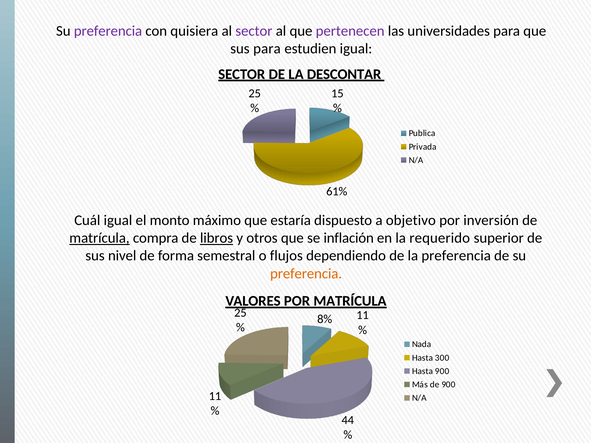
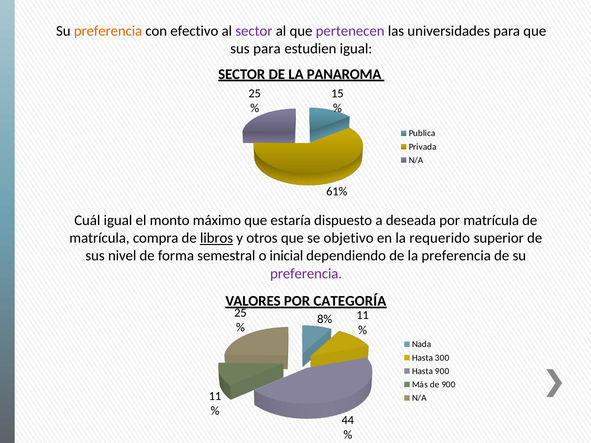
preferencia at (108, 31) colour: purple -> orange
quisiera: quisiera -> efectivo
DESCONTAR: DESCONTAR -> PANAROMA
objetivo: objetivo -> deseada
por inversión: inversión -> matrícula
matrícula at (99, 238) underline: present -> none
inflación: inflación -> objetivo
flujos: flujos -> inicial
preferencia at (306, 274) colour: orange -> purple
POR MATRÍCULA: MATRÍCULA -> CATEGORÍA
